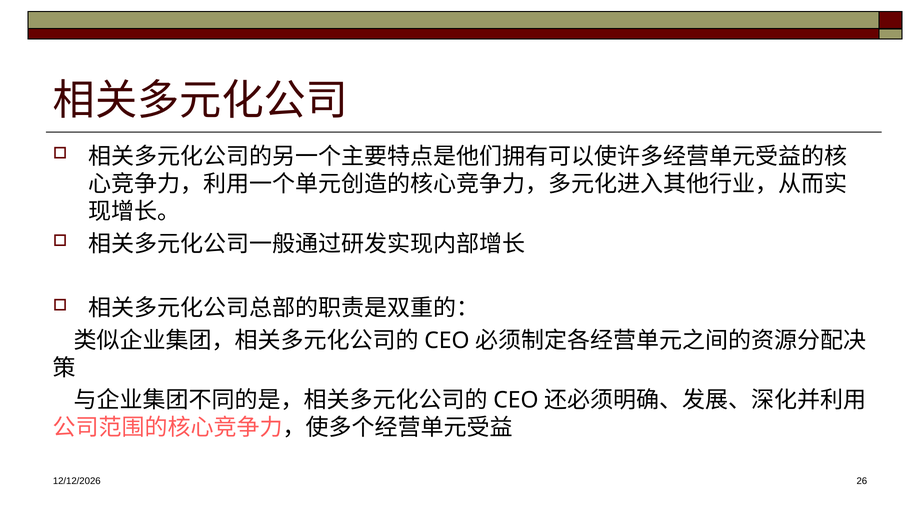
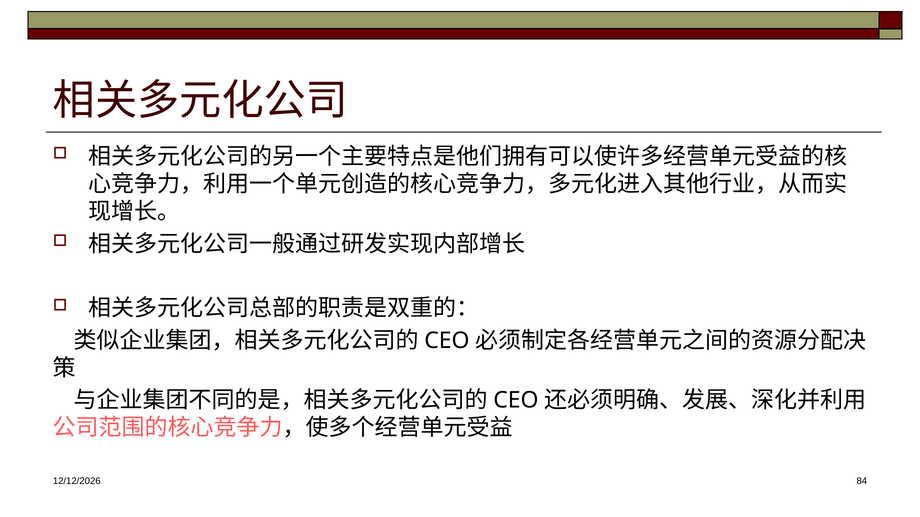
26: 26 -> 84
